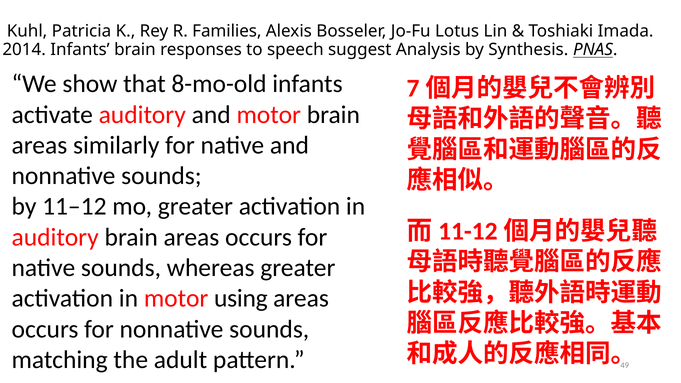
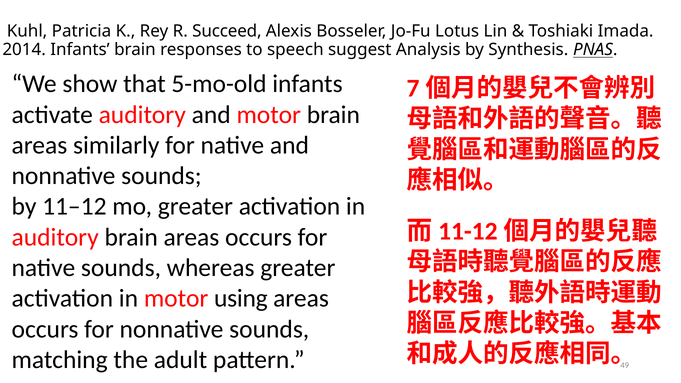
Families: Families -> Succeed
8-mo-old: 8-mo-old -> 5-mo-old
